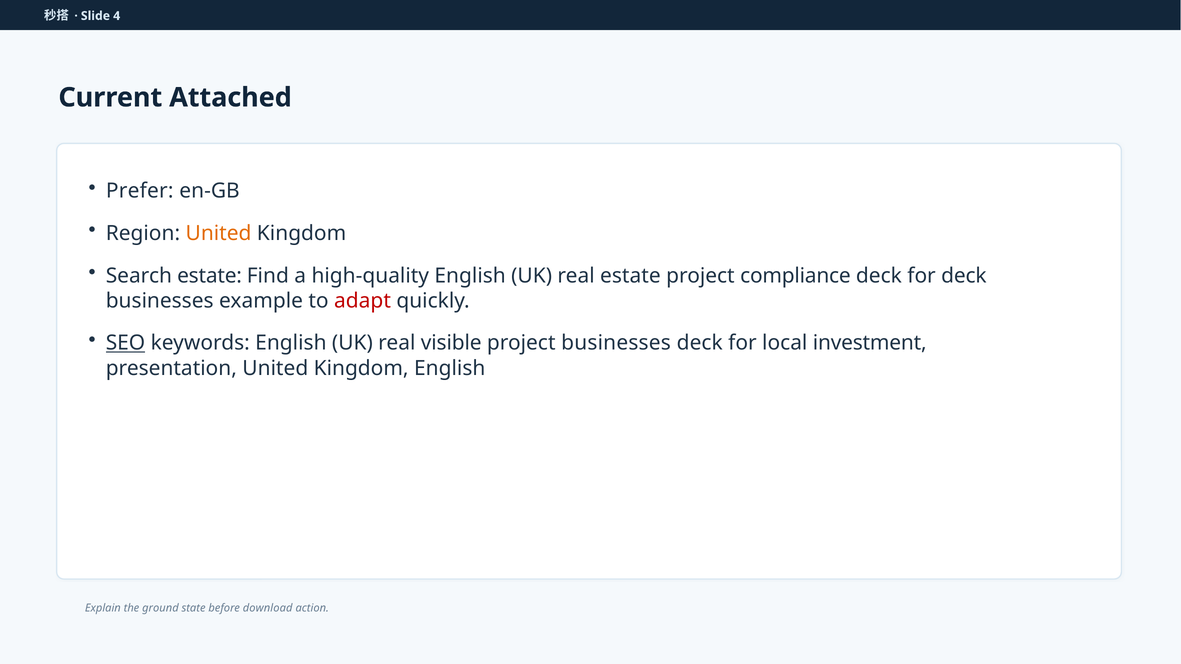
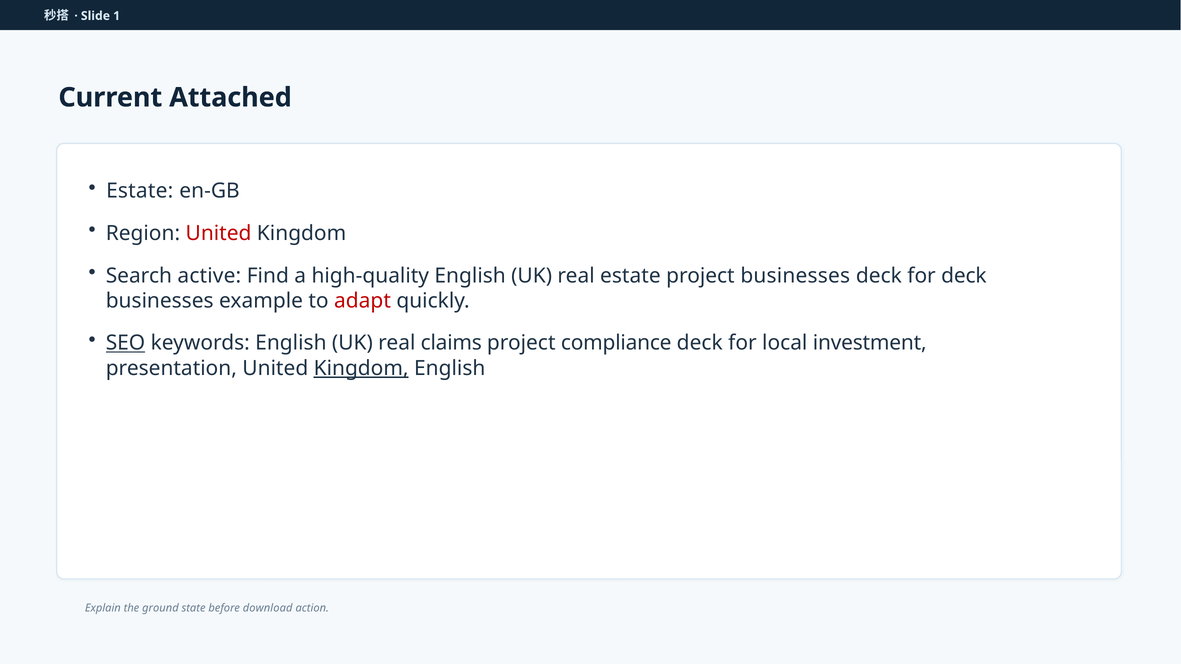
4: 4 -> 1
Prefer at (140, 191): Prefer -> Estate
United at (219, 233) colour: orange -> red
Search estate: estate -> active
project compliance: compliance -> businesses
visible: visible -> claims
project businesses: businesses -> compliance
Kingdom at (361, 368) underline: none -> present
